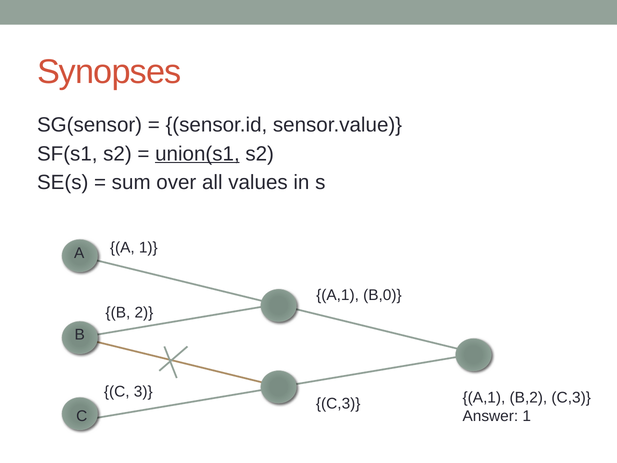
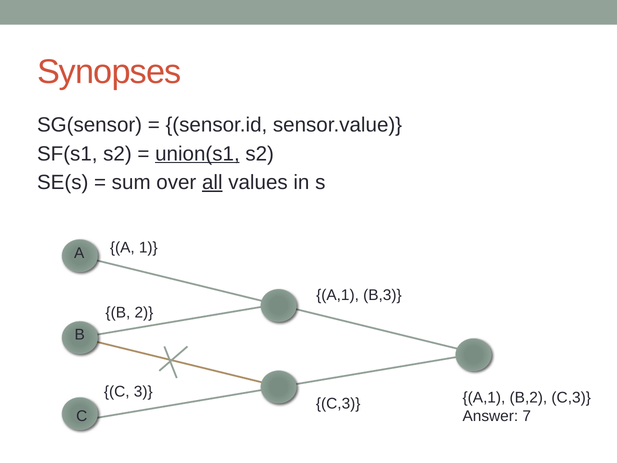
all underline: none -> present
B,0: B,0 -> B,3
Answer 1: 1 -> 7
